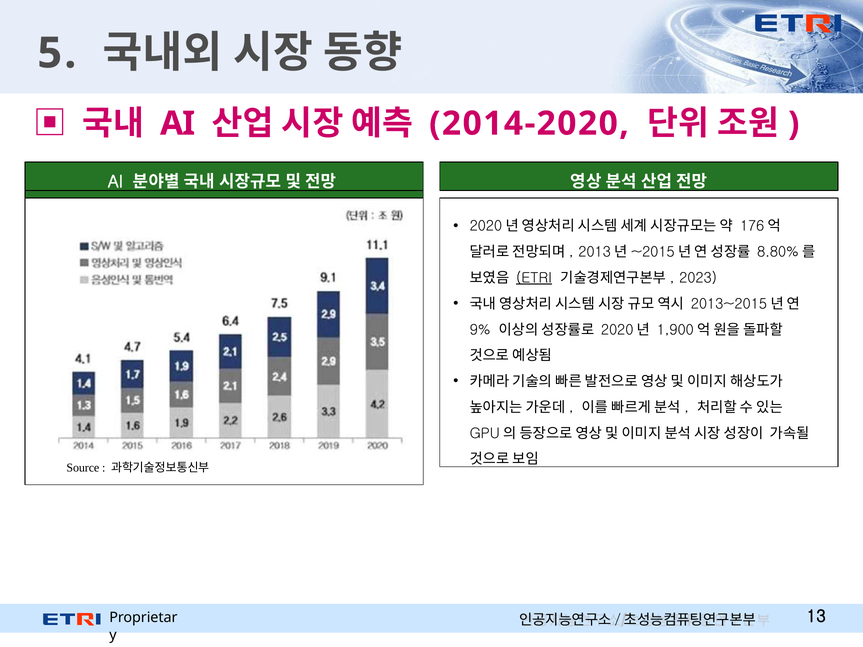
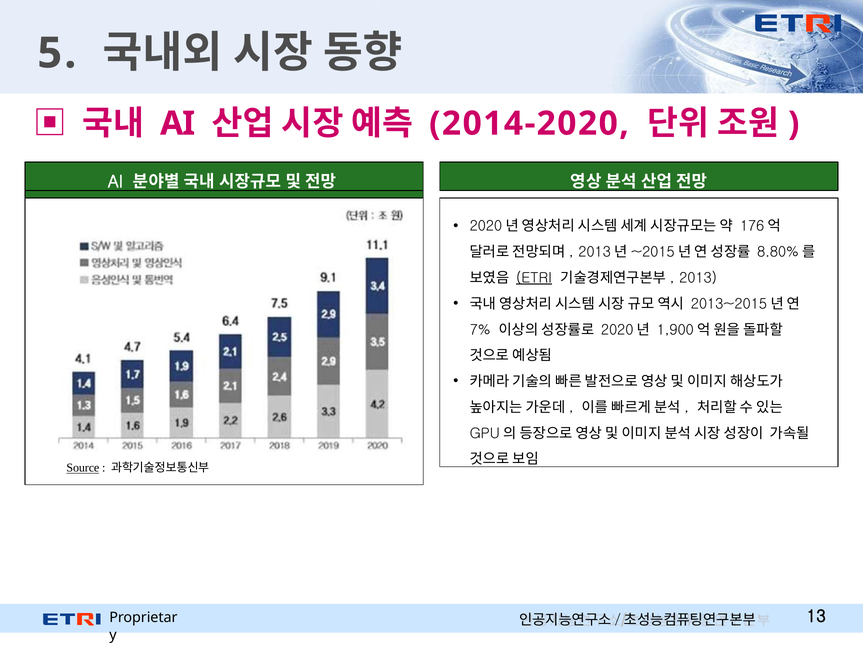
2023: 2023 -> 2013
9%: 9% -> 7%
Source underline: none -> present
